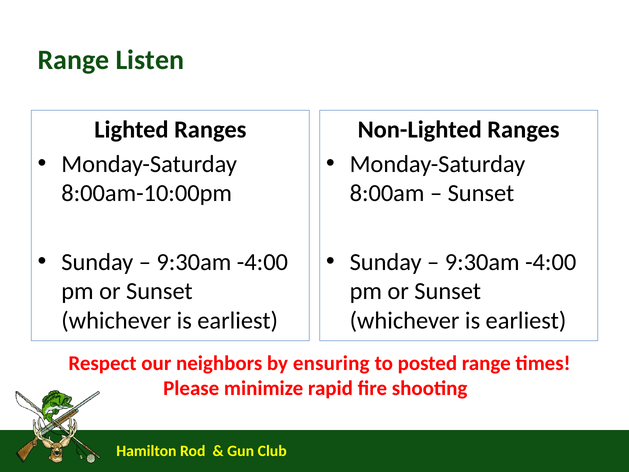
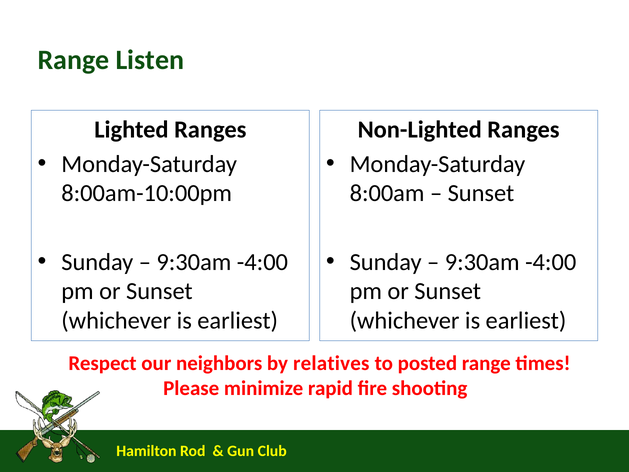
ensuring: ensuring -> relatives
